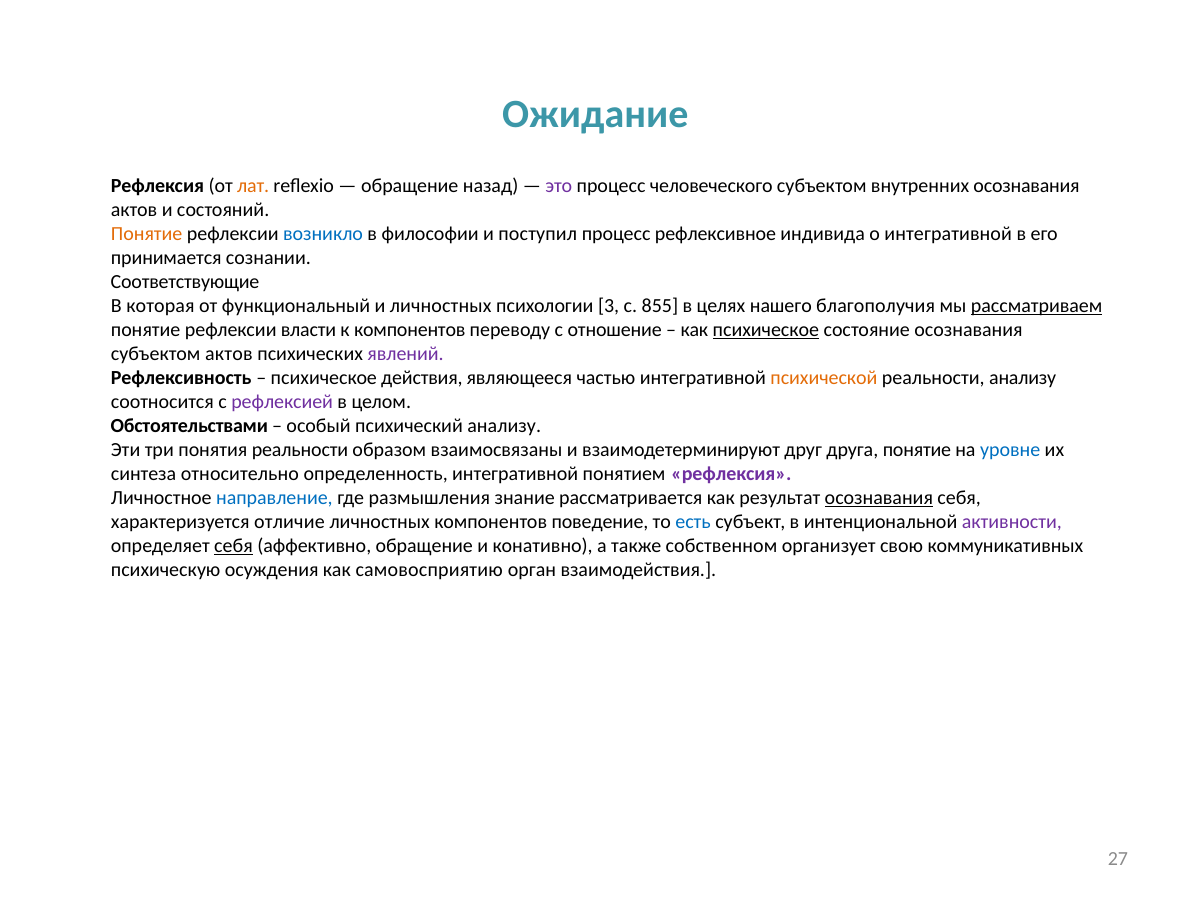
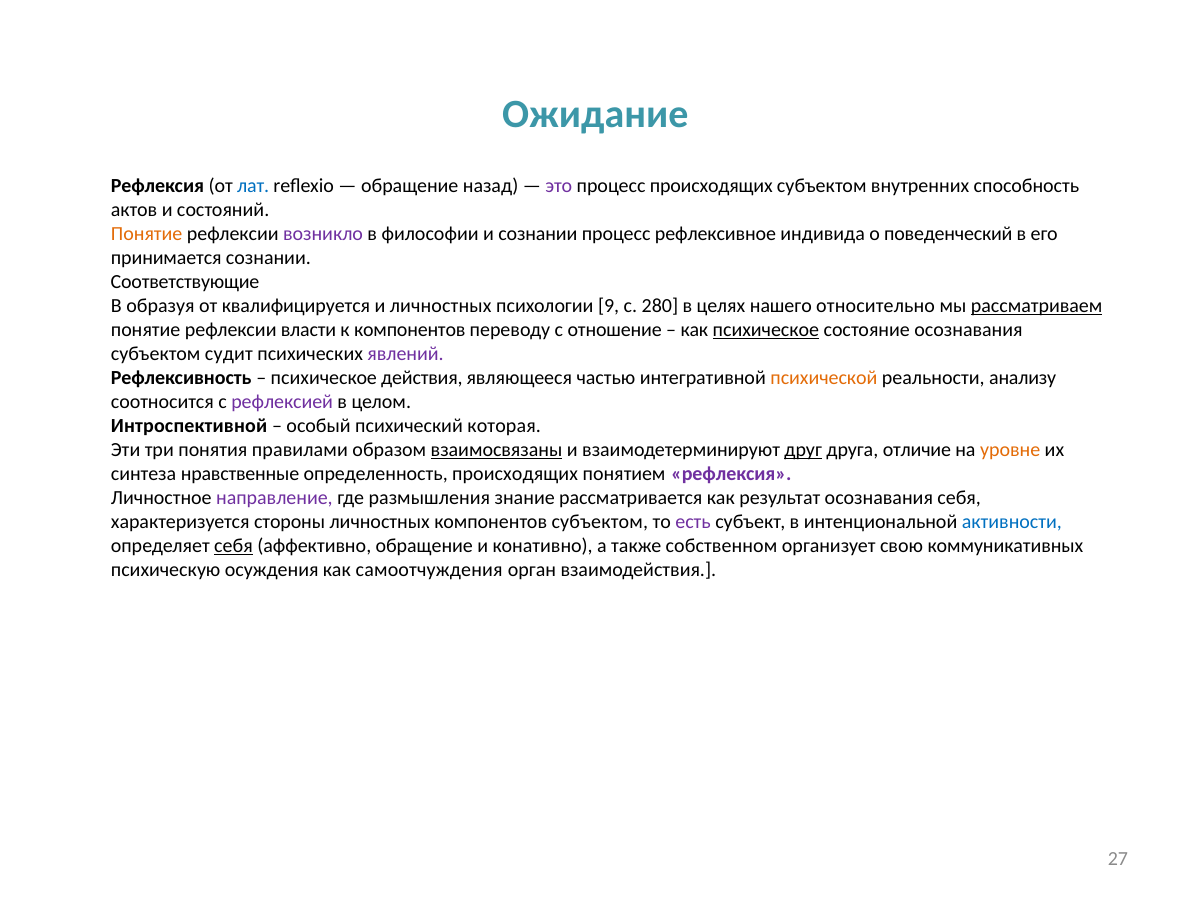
лат colour: orange -> blue
процесс человеческого: человеческого -> происходящих
внутренних осознавания: осознавания -> способность
возникло colour: blue -> purple
и поступил: поступил -> сознании
о интегративной: интегративной -> поведенческий
которая: которая -> образуя
функциональный: функциональный -> квалифицируется
3: 3 -> 9
855: 855 -> 280
благополучия: благополучия -> относительно
субъектом актов: актов -> судит
Обстоятельствами: Обстоятельствами -> Интроспективной
психический анализу: анализу -> которая
понятия реальности: реальности -> правилами
взаимосвязаны underline: none -> present
друг underline: none -> present
друга понятие: понятие -> отличие
уровне colour: blue -> orange
относительно: относительно -> нравственные
определенность интегративной: интегративной -> происходящих
направление colour: blue -> purple
осознавания at (879, 498) underline: present -> none
отличие: отличие -> стороны
компонентов поведение: поведение -> субъектом
есть colour: blue -> purple
активности colour: purple -> blue
самовосприятию: самовосприятию -> самоотчуждения
